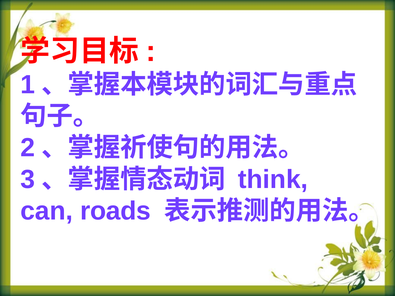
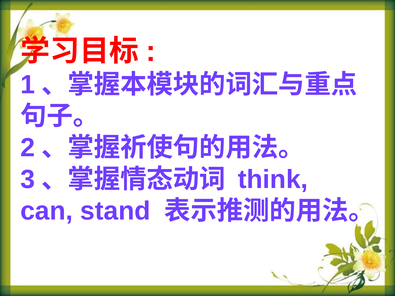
roads: roads -> stand
